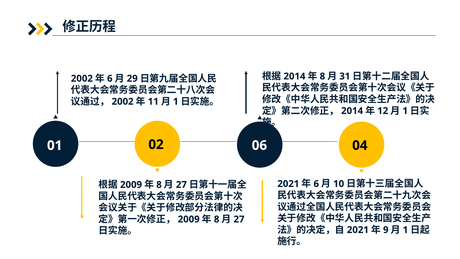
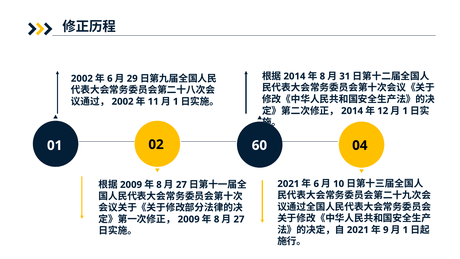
06: 06 -> 60
